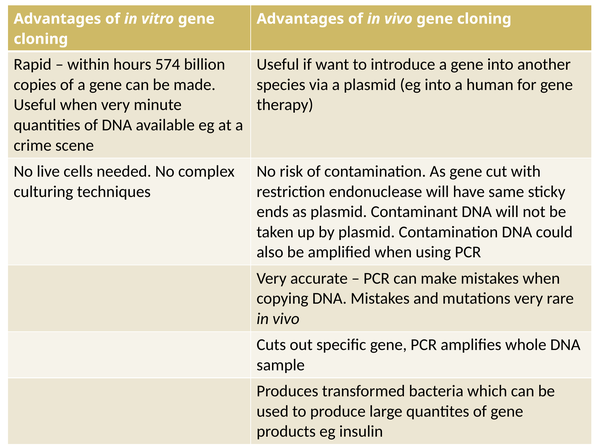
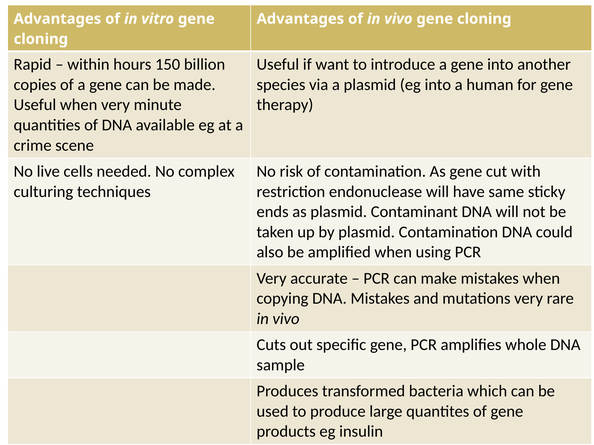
574: 574 -> 150
